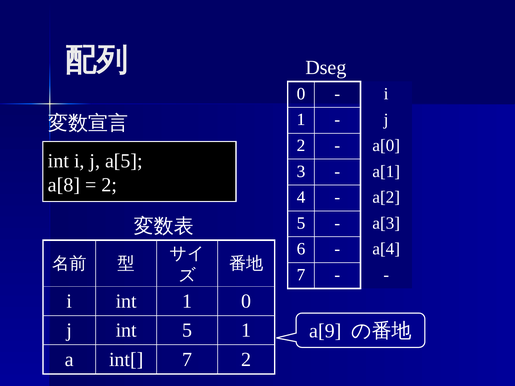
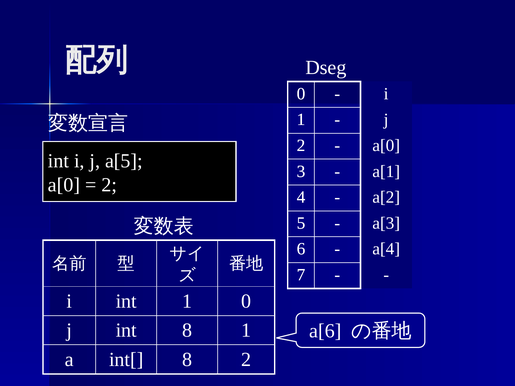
a[8 at (64, 185): a[8 -> a[0
int 5: 5 -> 8
a[9: a[9 -> a[6
int[ 7: 7 -> 8
